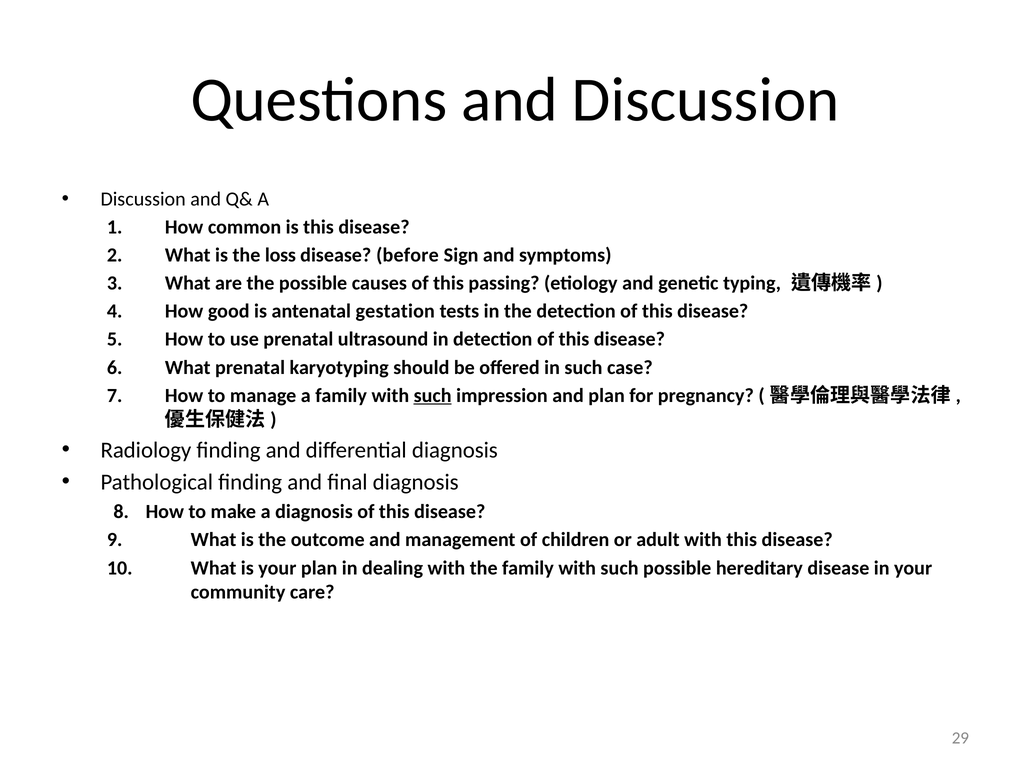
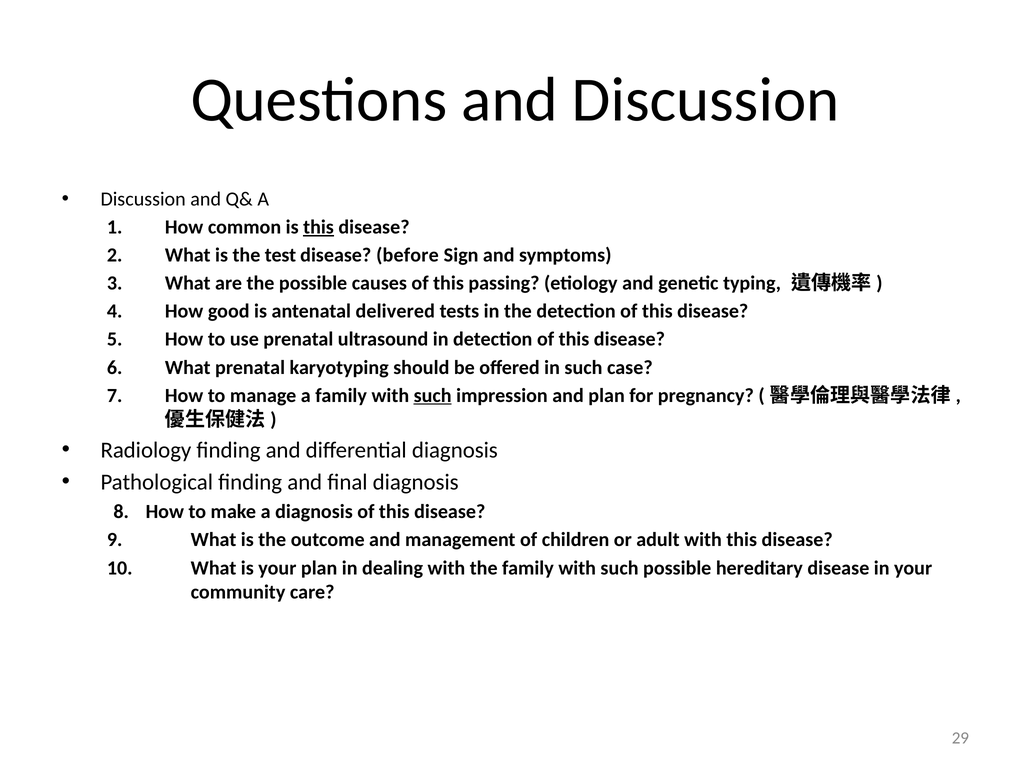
this at (319, 227) underline: none -> present
loss: loss -> test
gestation: gestation -> delivered
